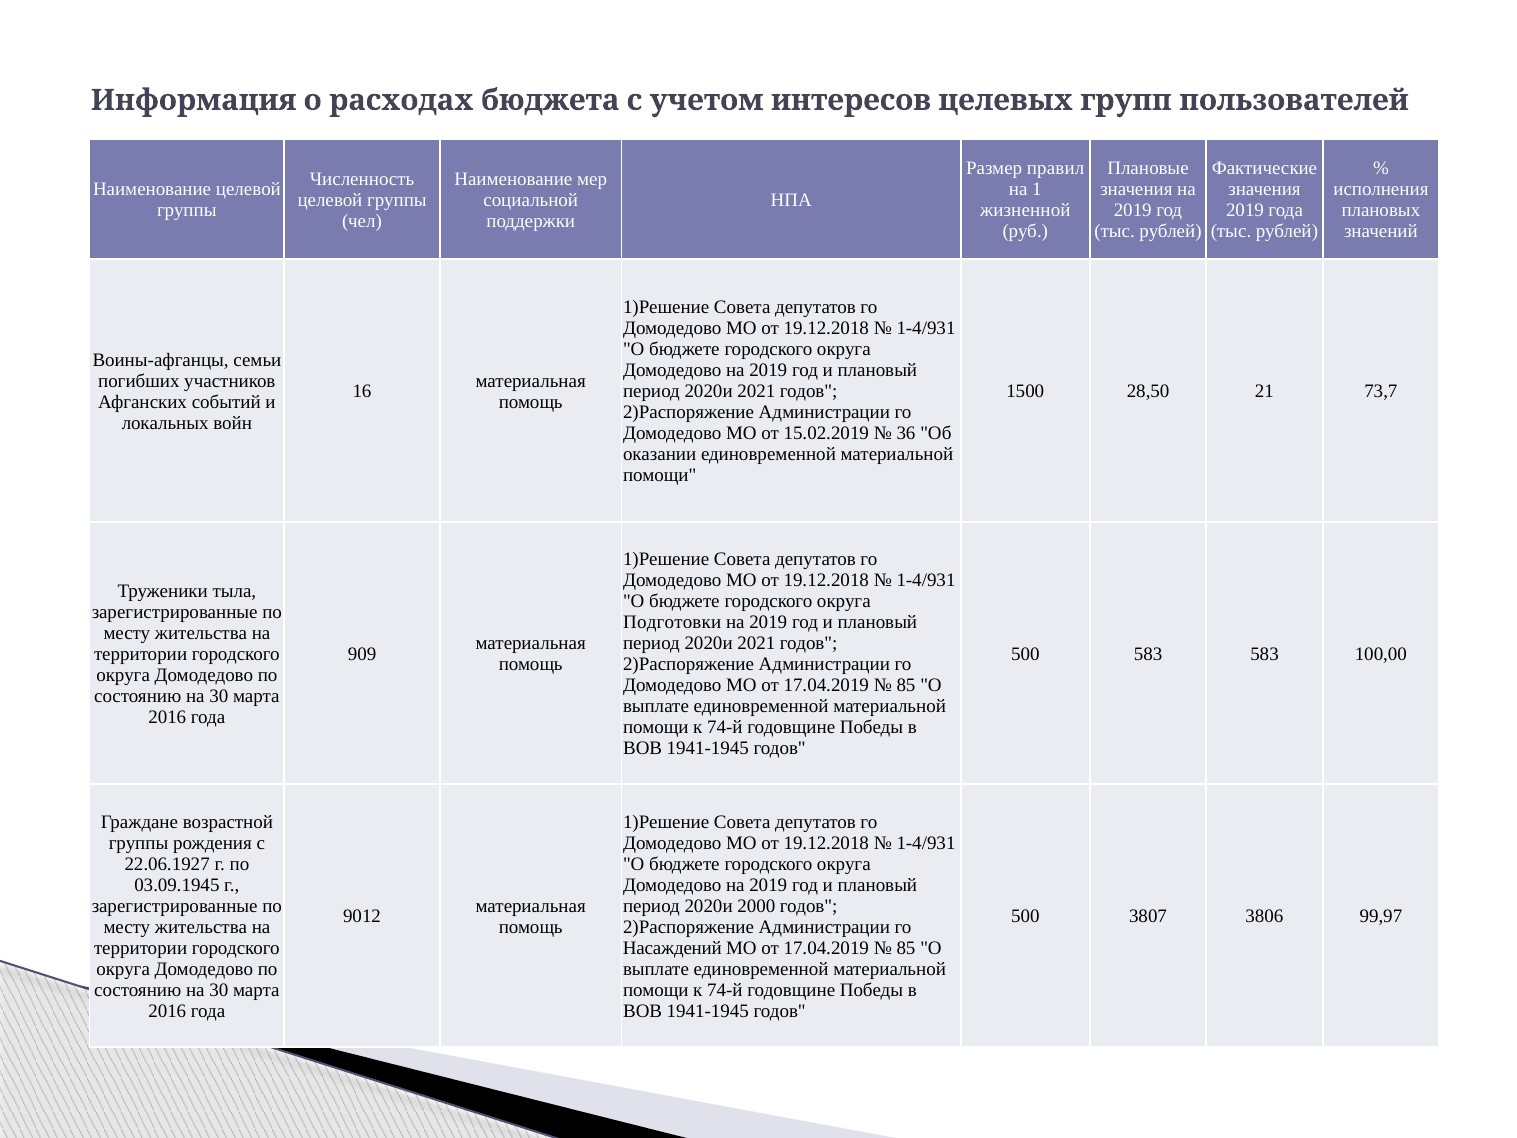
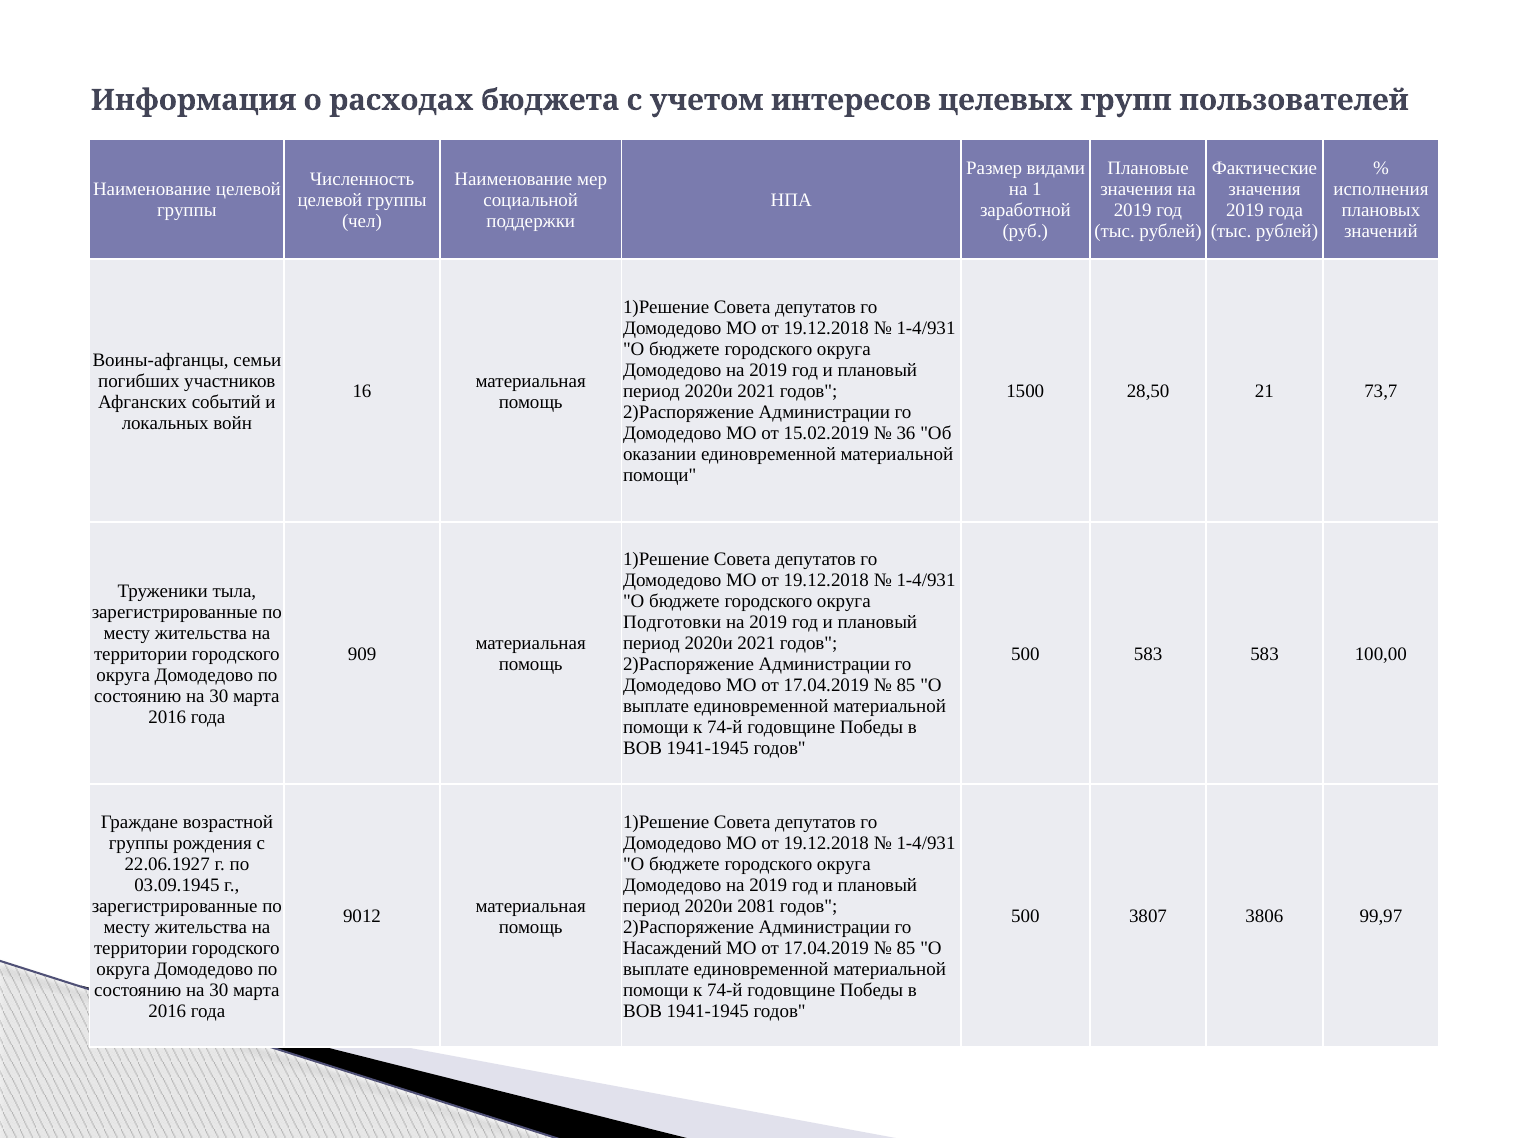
правил: правил -> видами
жизненной: жизненной -> заработной
2000: 2000 -> 2081
